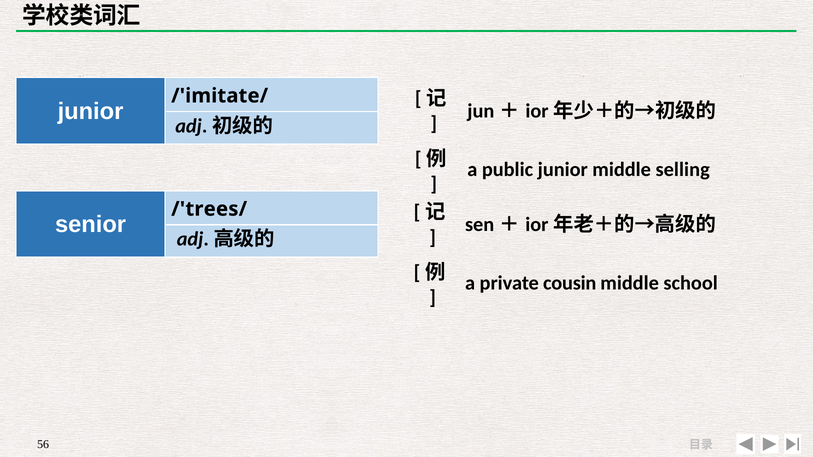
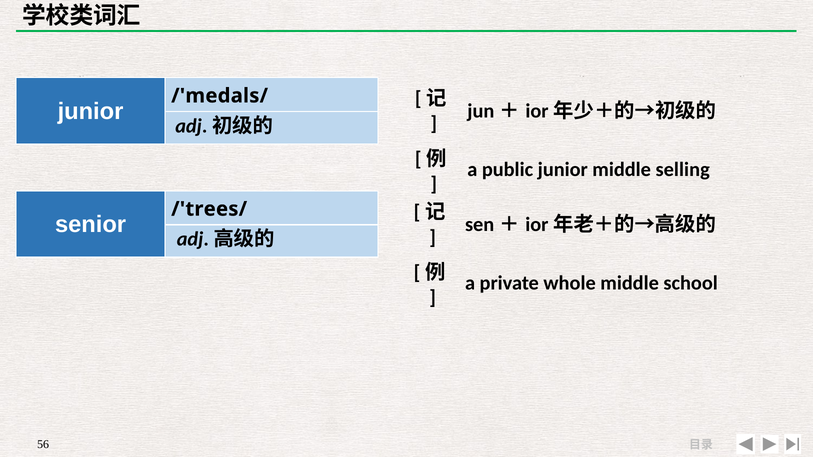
/'imitate/: /'imitate/ -> /'medals/
cousin: cousin -> whole
